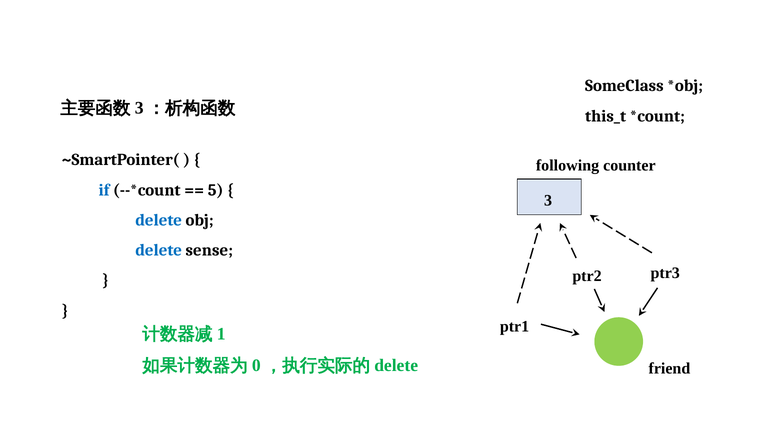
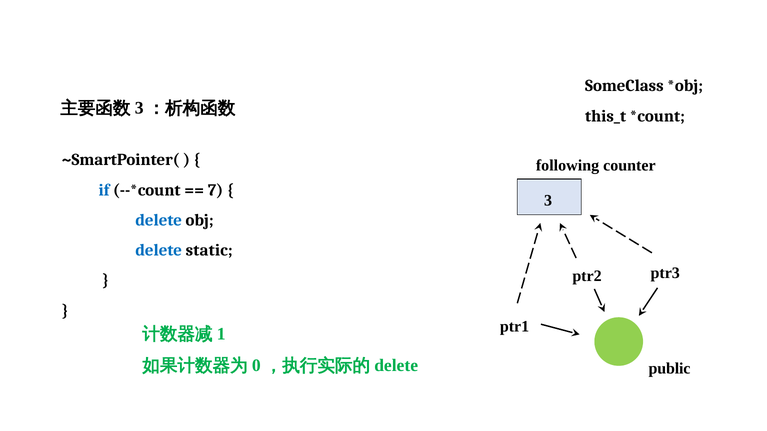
5: 5 -> 7
sense: sense -> static
friend: friend -> public
